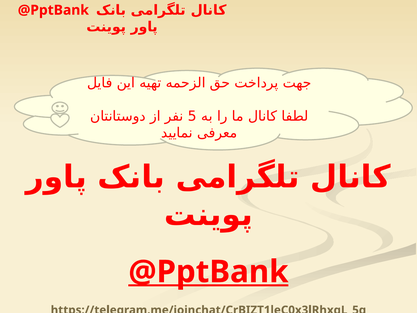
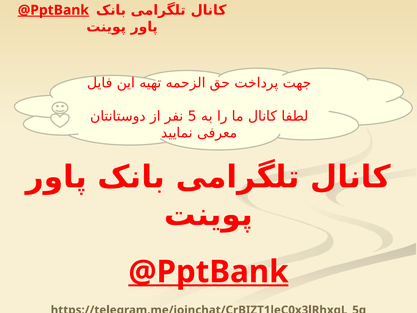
@PptBank at (53, 10) underline: none -> present
